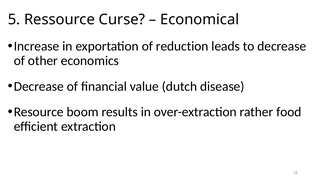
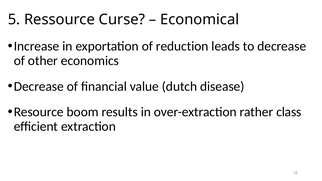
food: food -> class
